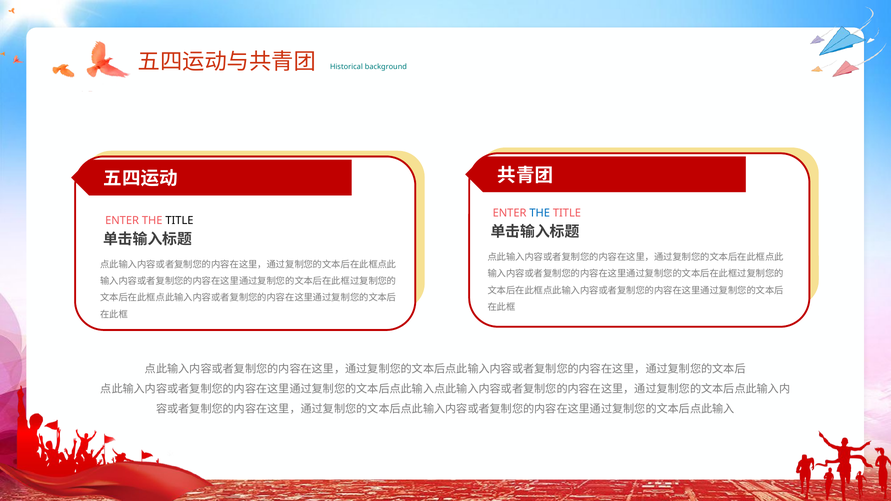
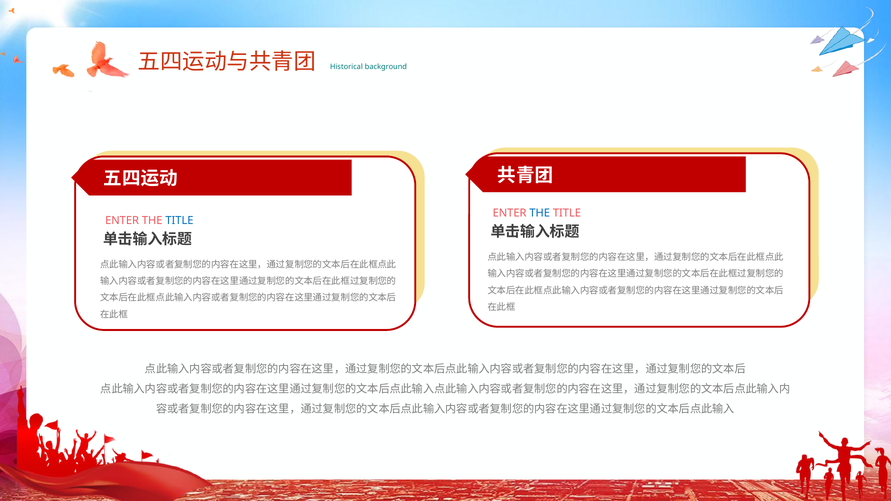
TITLE at (179, 221) colour: black -> blue
